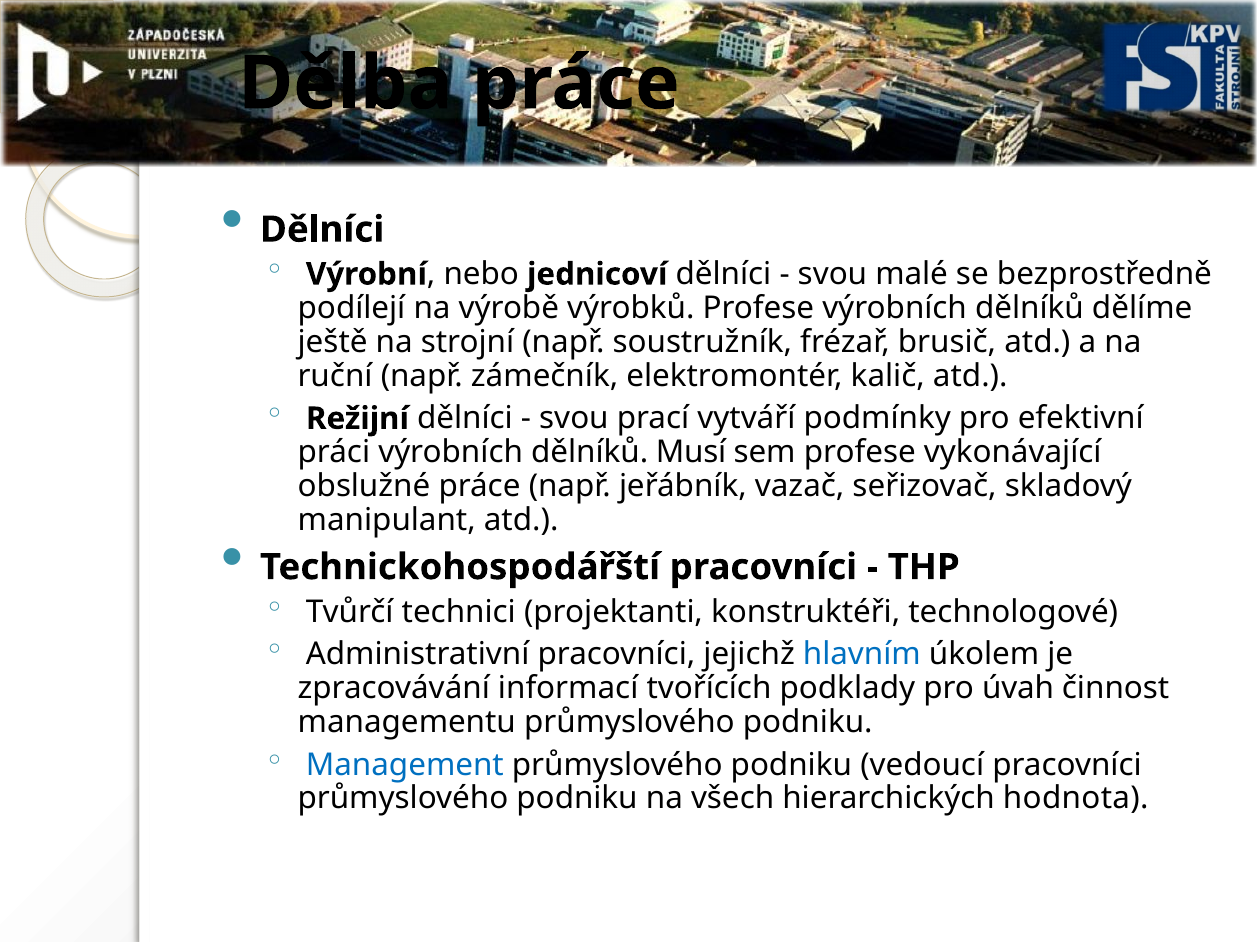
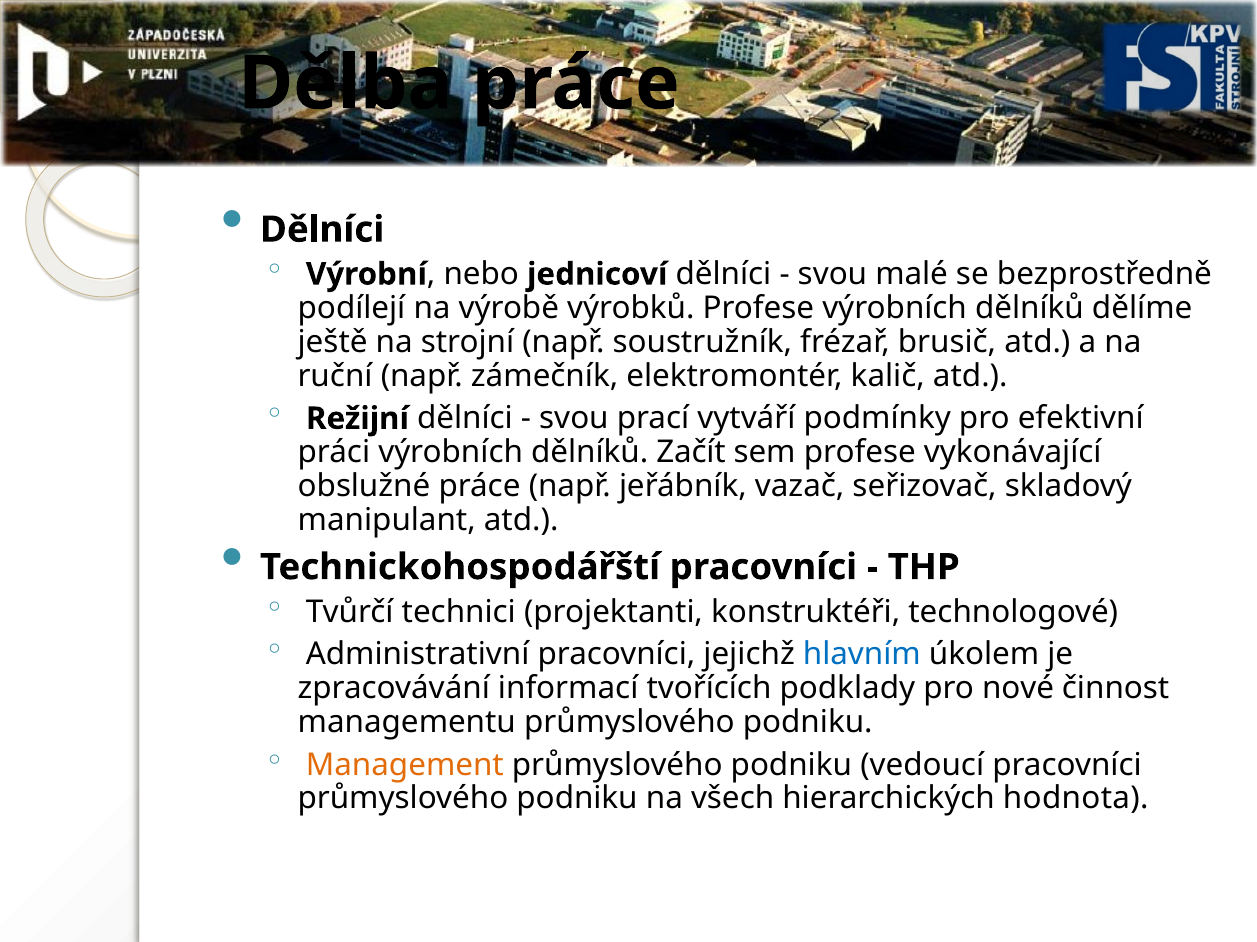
Musí: Musí -> Začít
úvah: úvah -> nové
Management colour: blue -> orange
